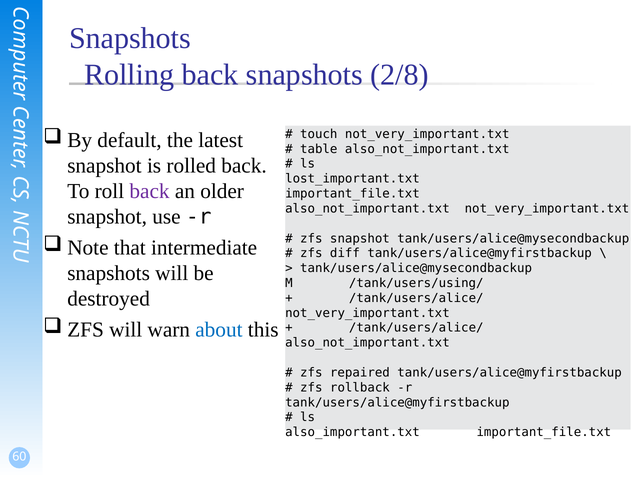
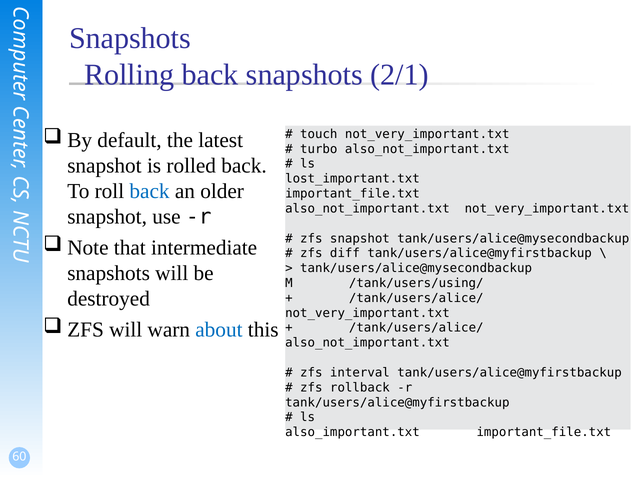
2/8: 2/8 -> 2/1
table: table -> turbo
back at (150, 191) colour: purple -> blue
repaired: repaired -> interval
